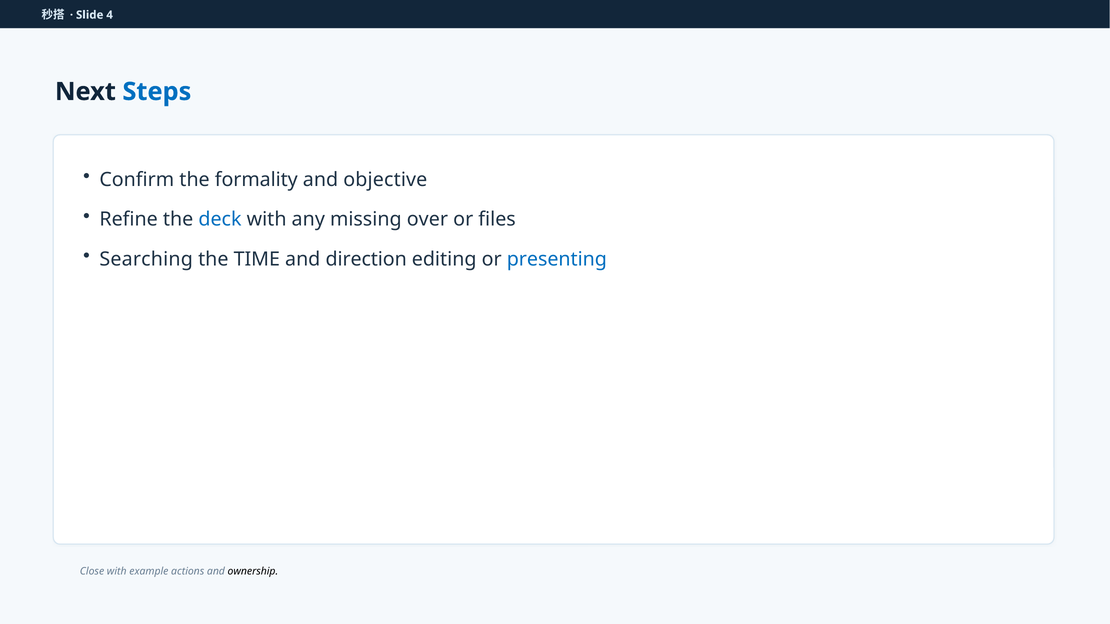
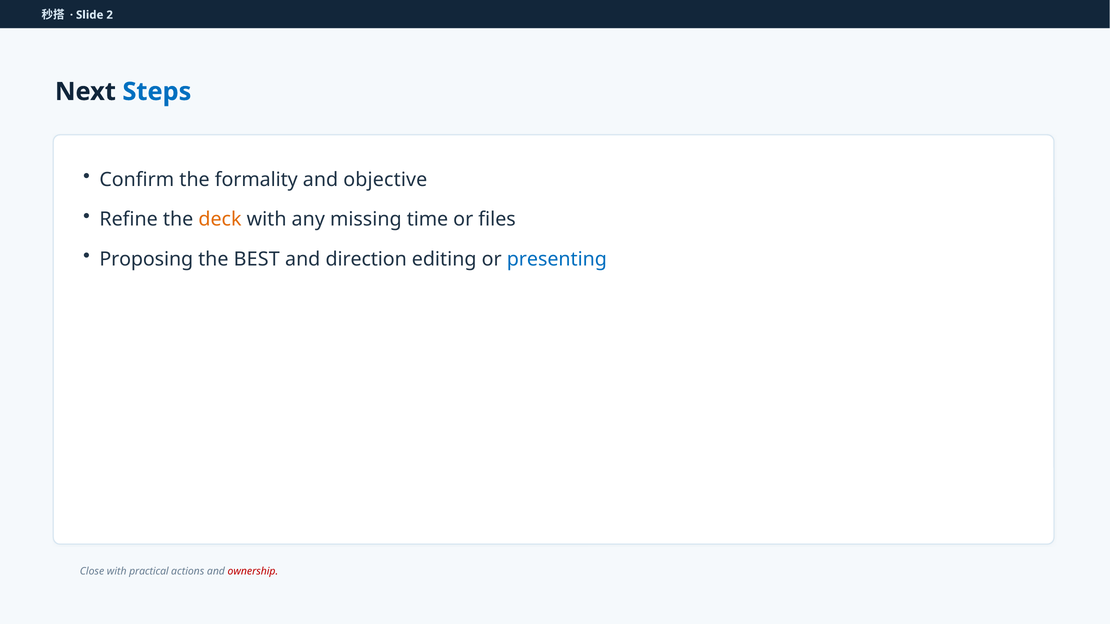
4: 4 -> 2
deck colour: blue -> orange
over: over -> time
Searching: Searching -> Proposing
TIME: TIME -> BEST
example: example -> practical
ownership colour: black -> red
